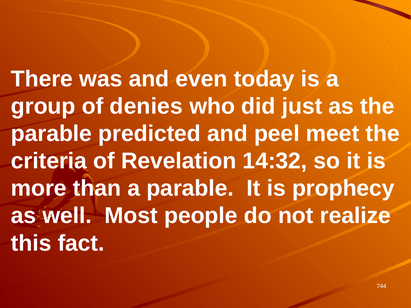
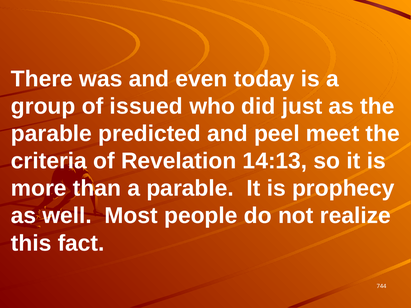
denies: denies -> issued
14:32: 14:32 -> 14:13
